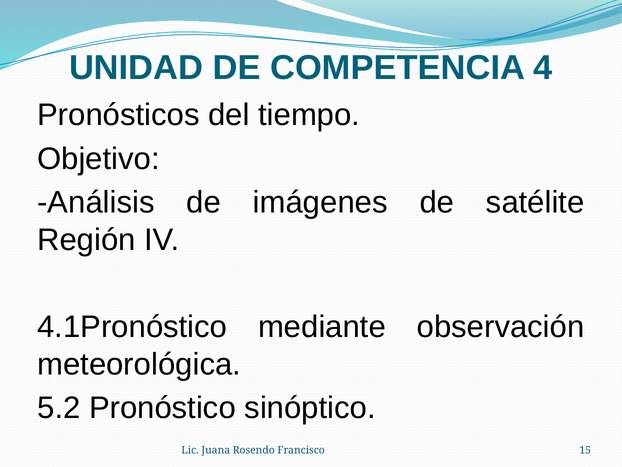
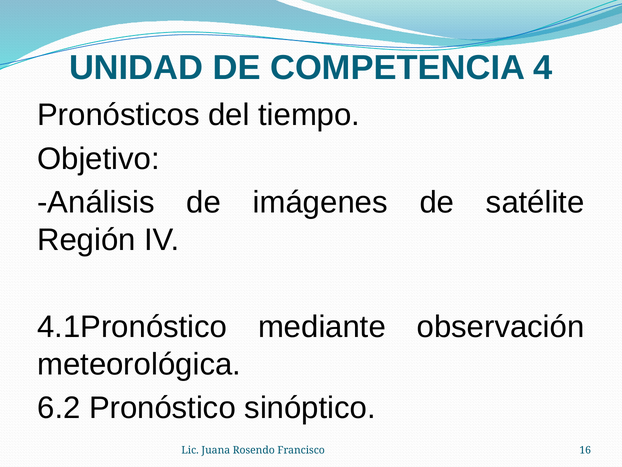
5.2: 5.2 -> 6.2
15: 15 -> 16
